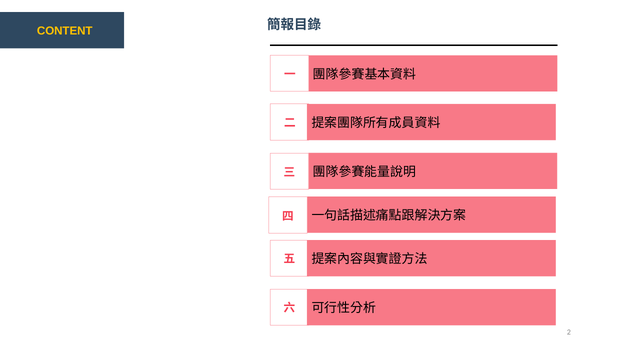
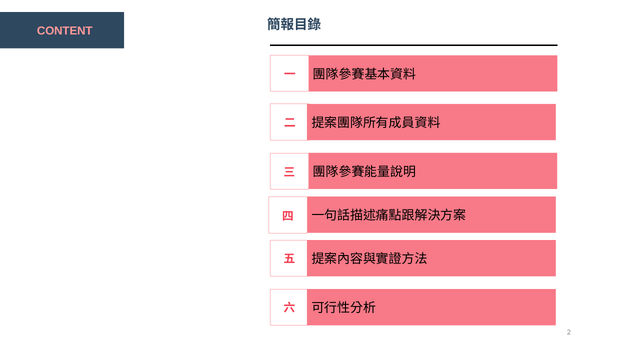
CONTENT colour: yellow -> pink
